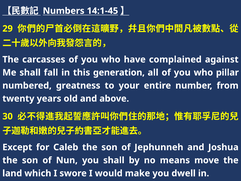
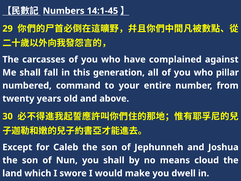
greatness: greatness -> command
move: move -> cloud
